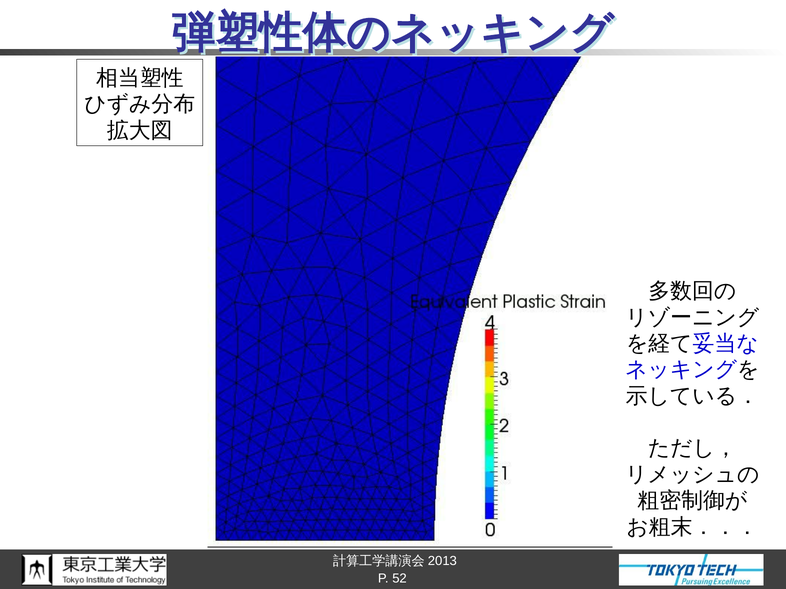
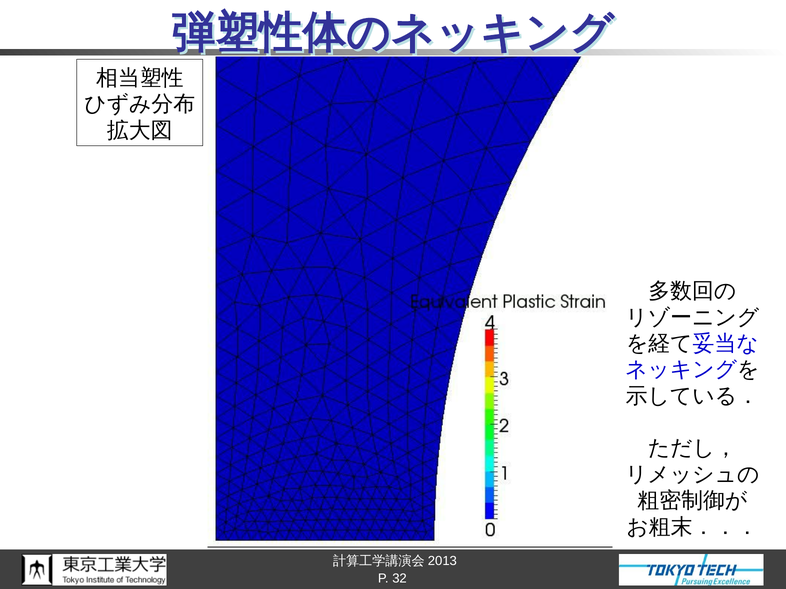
52: 52 -> 32
